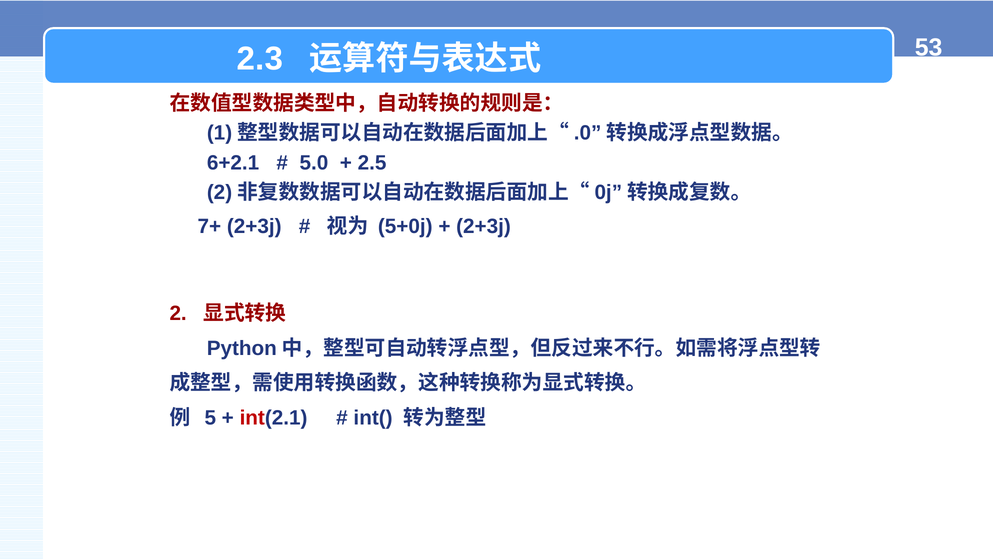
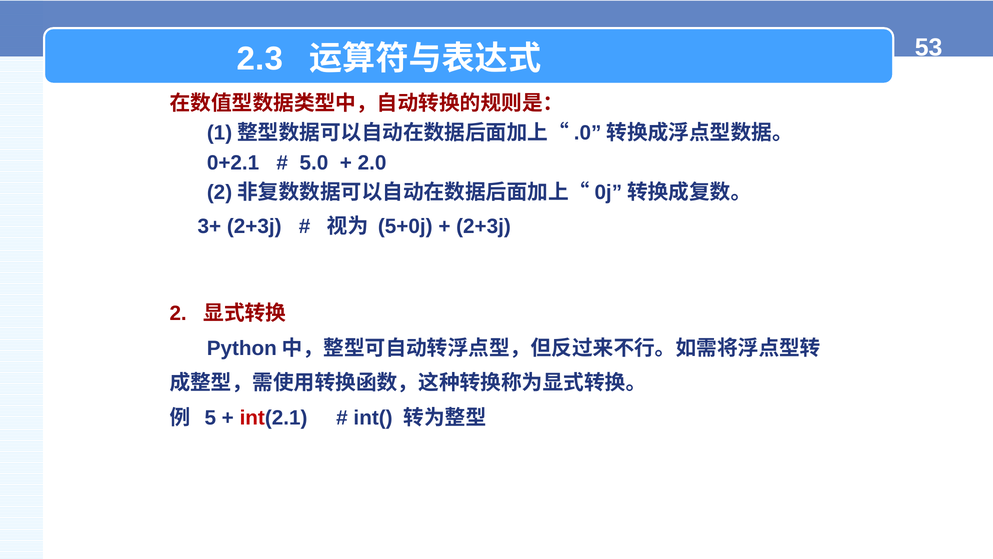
6+2.1: 6+2.1 -> 0+2.1
2.5: 2.5 -> 2.0
7+: 7+ -> 3+
